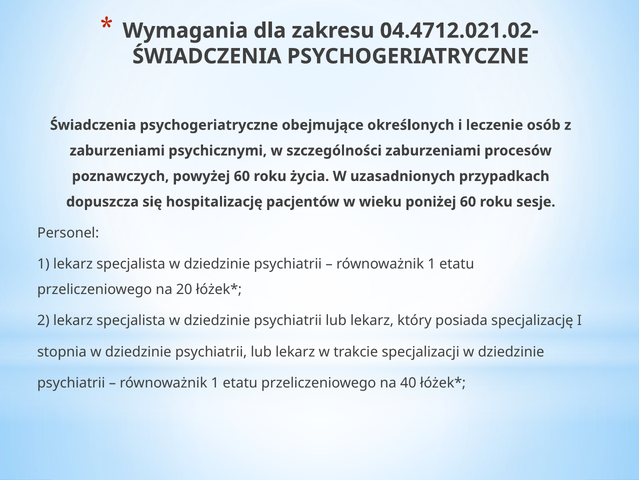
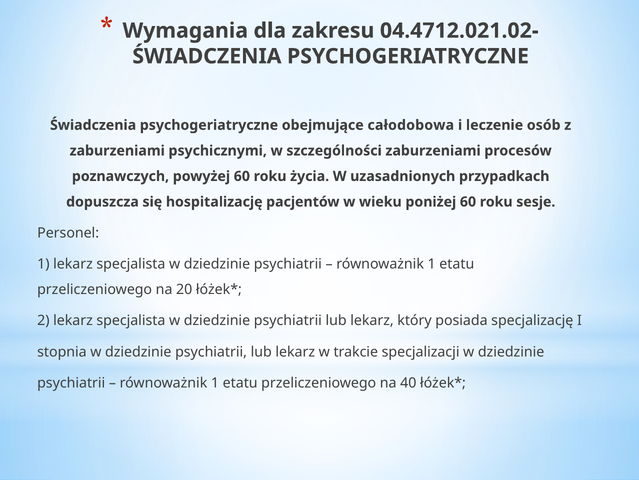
określonych: określonych -> całodobowa
